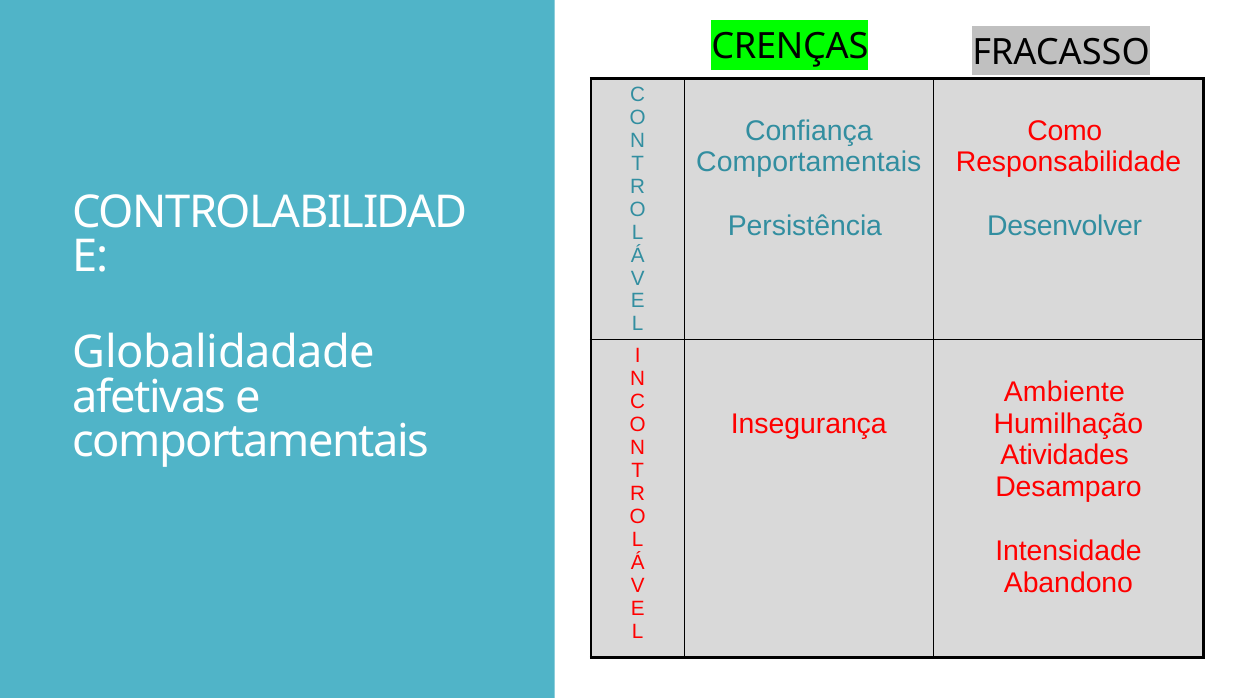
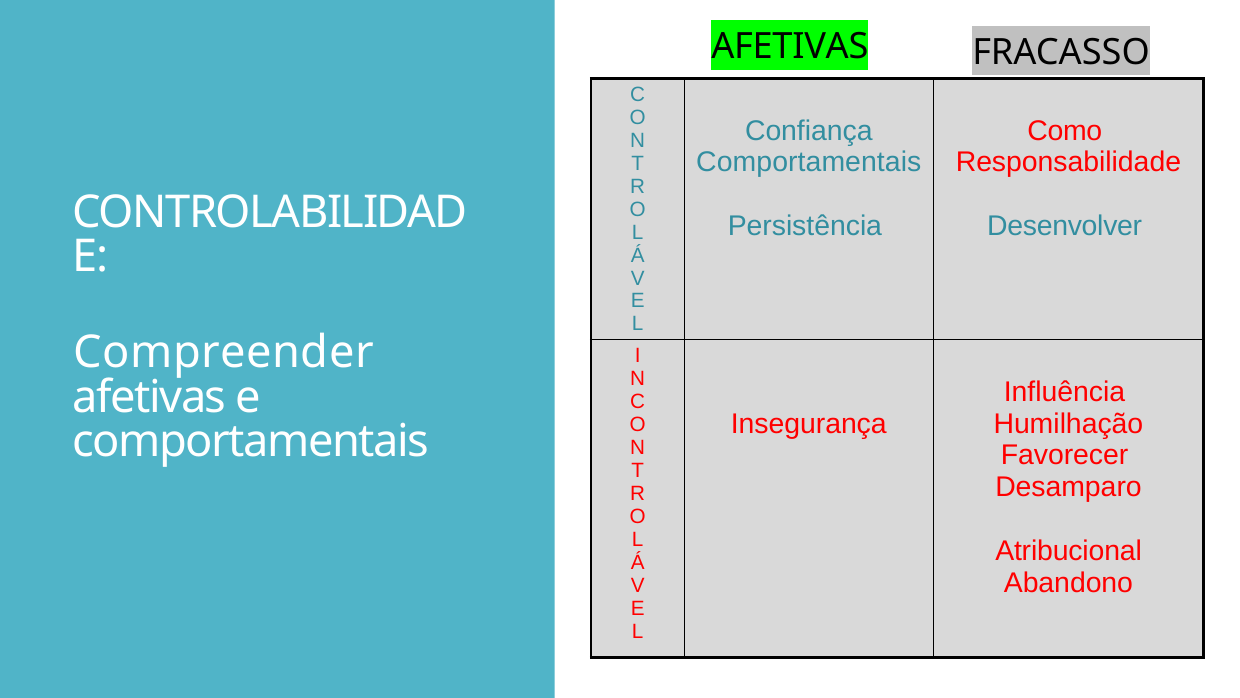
CRENÇAS at (790, 47): CRENÇAS -> AFETIVAS
Globalidadade: Globalidadade -> Compreender
Ambiente: Ambiente -> Influência
Atividades: Atividades -> Favorecer
Intensidade: Intensidade -> Atribucional
